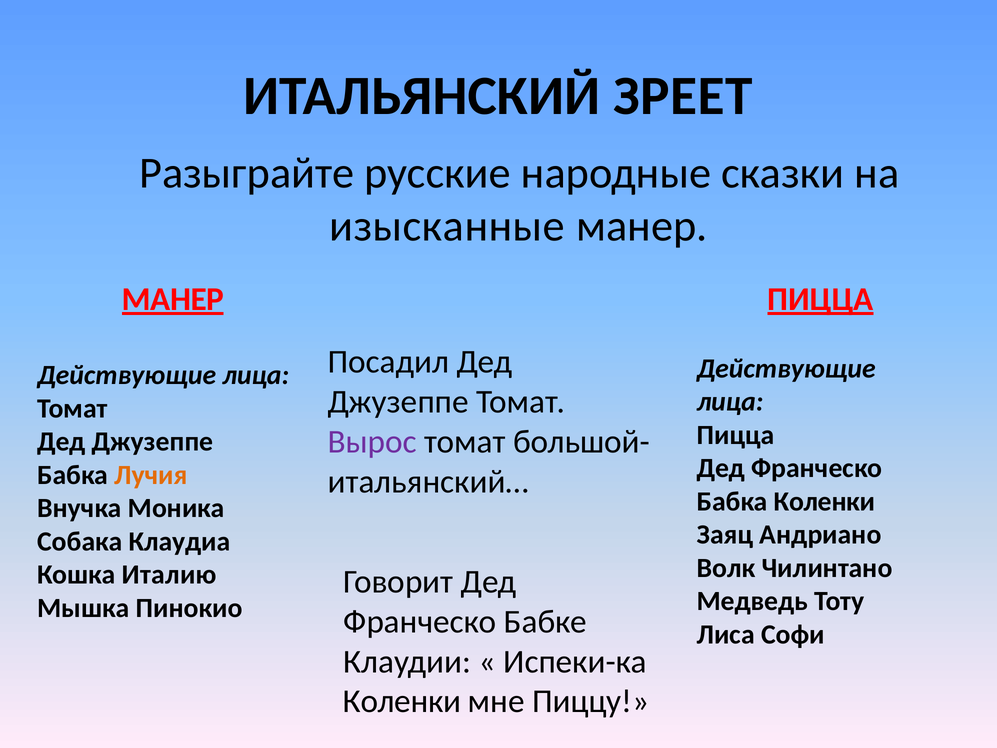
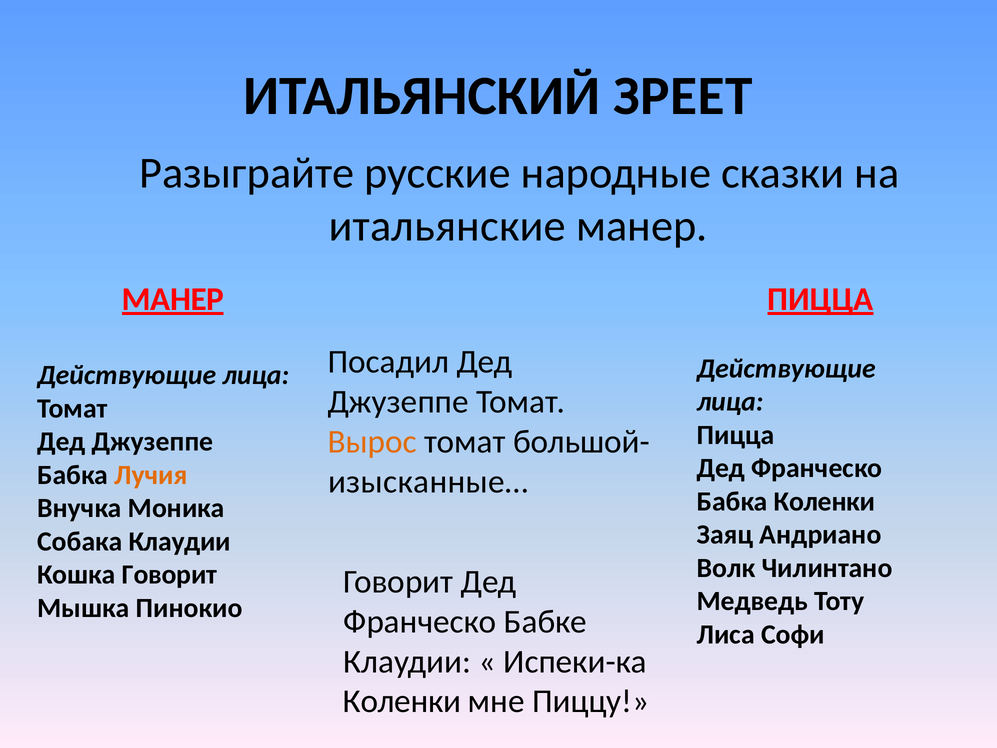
изысканные: изысканные -> итальянские
Вырос colour: purple -> orange
итальянский…: итальянский… -> изысканные…
Собака Клаудиа: Клаудиа -> Клаудии
Кошка Италию: Италию -> Говорит
